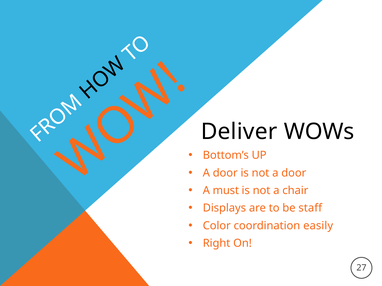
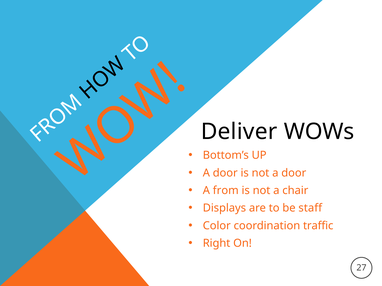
must: must -> from
easily: easily -> traffic
